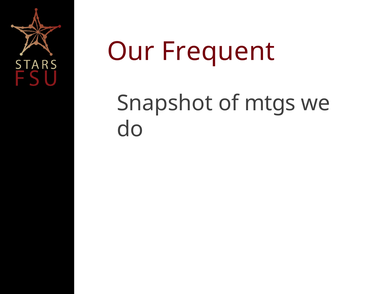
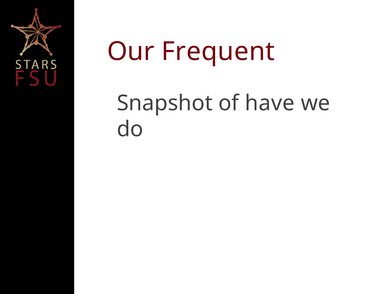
mtgs: mtgs -> have
